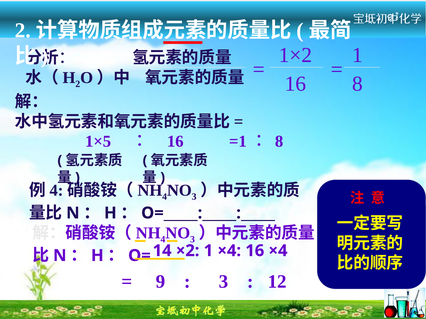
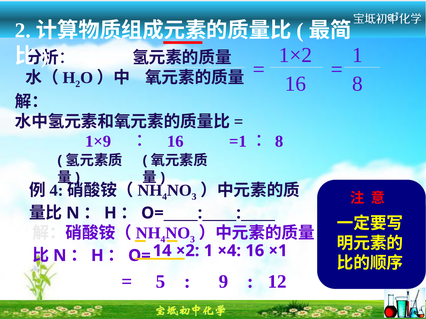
1×5: 1×5 -> 1×9
16 ×4: ×4 -> ×1
9: 9 -> 5
3 at (224, 282): 3 -> 9
